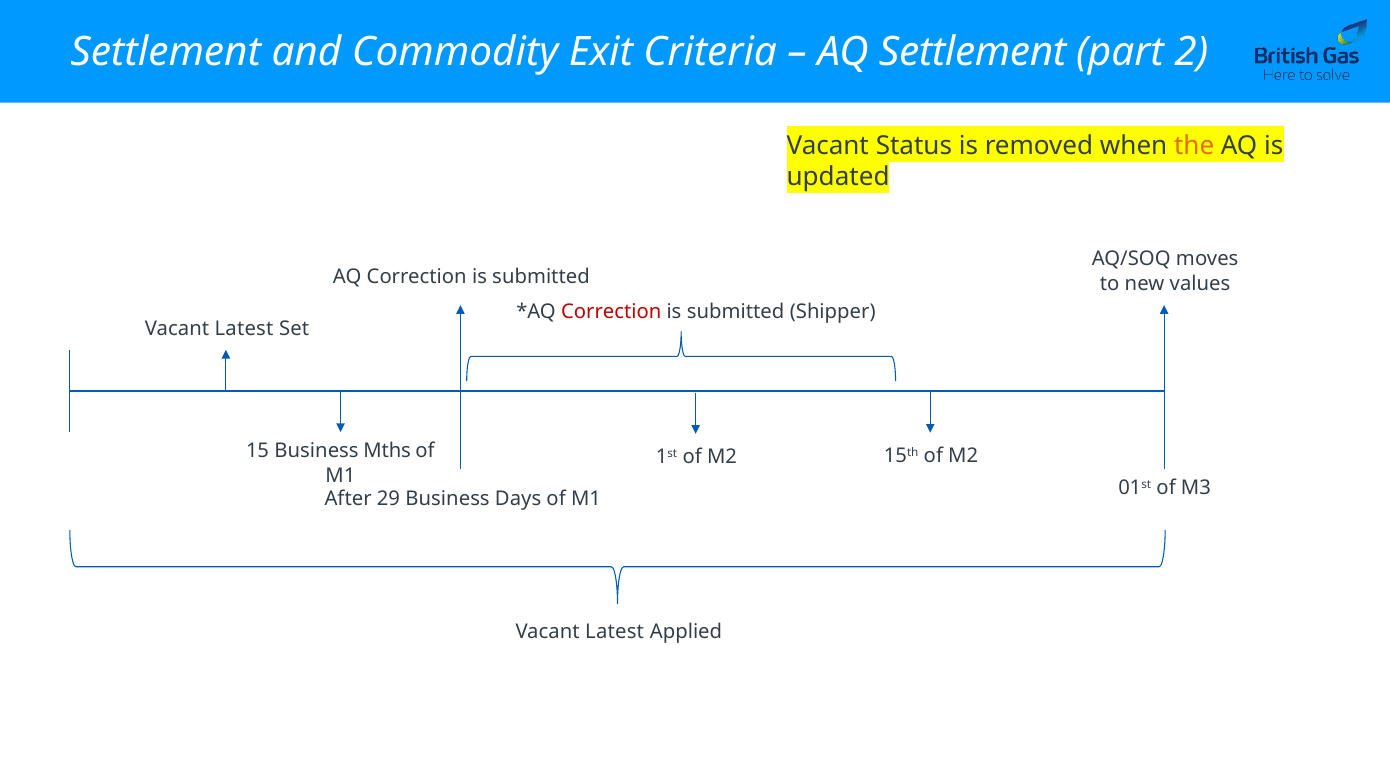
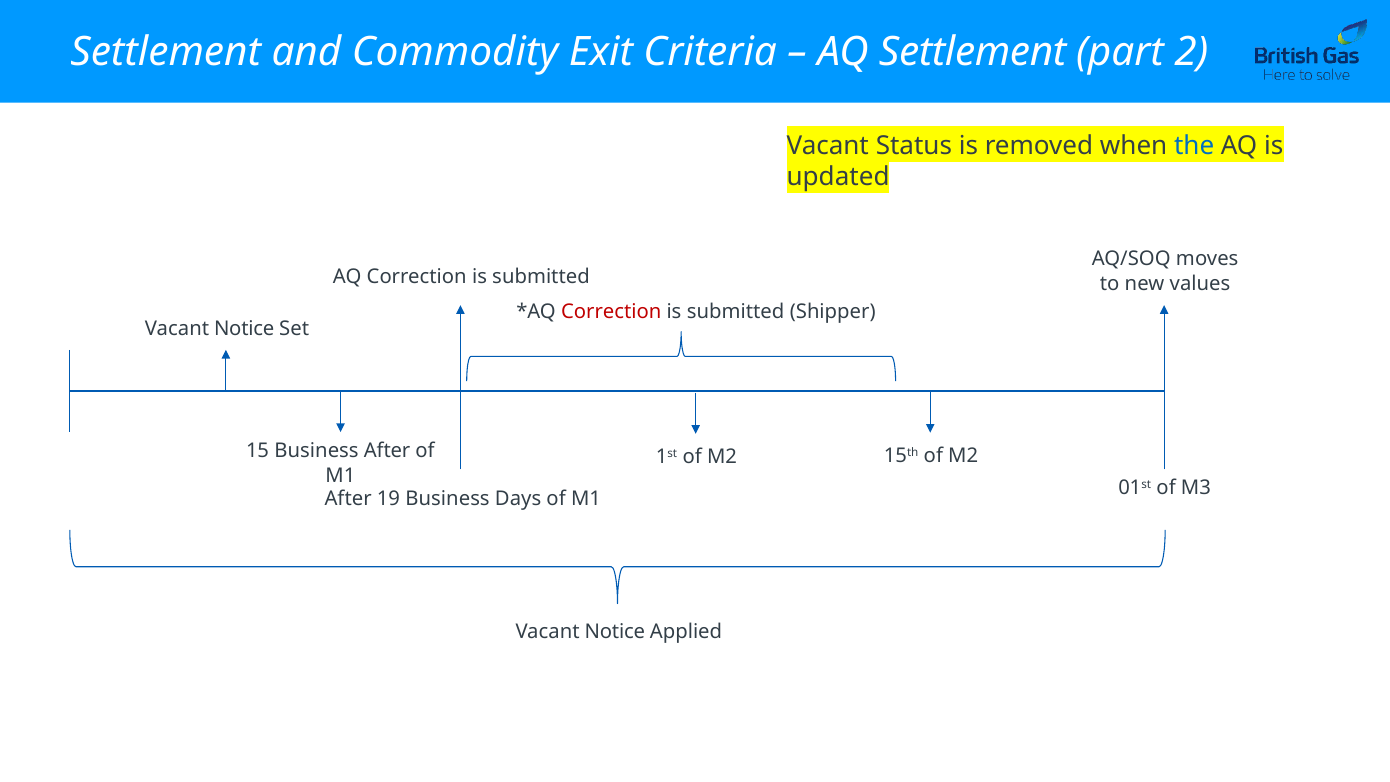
the colour: orange -> blue
Latest at (244, 328): Latest -> Notice
Business Mths: Mths -> After
29: 29 -> 19
Latest at (615, 632): Latest -> Notice
